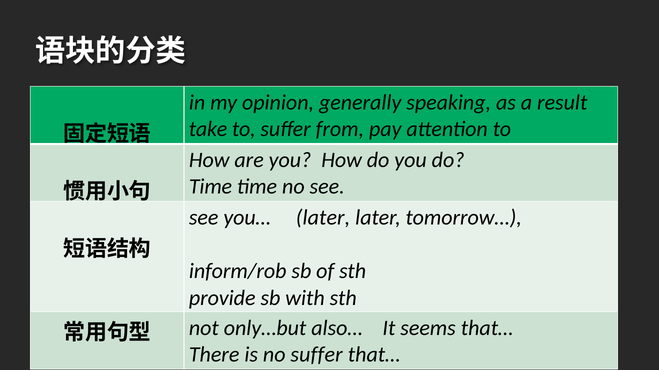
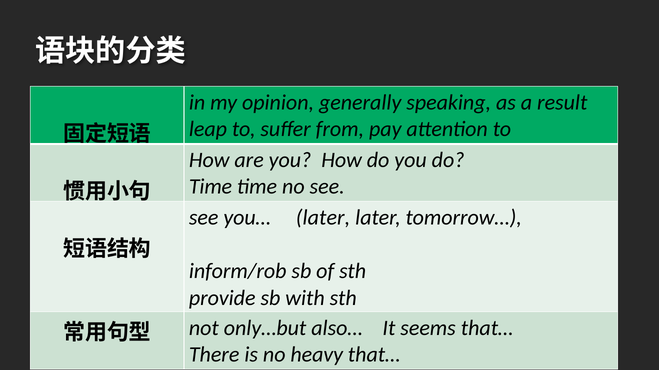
take: take -> leap
no suffer: suffer -> heavy
